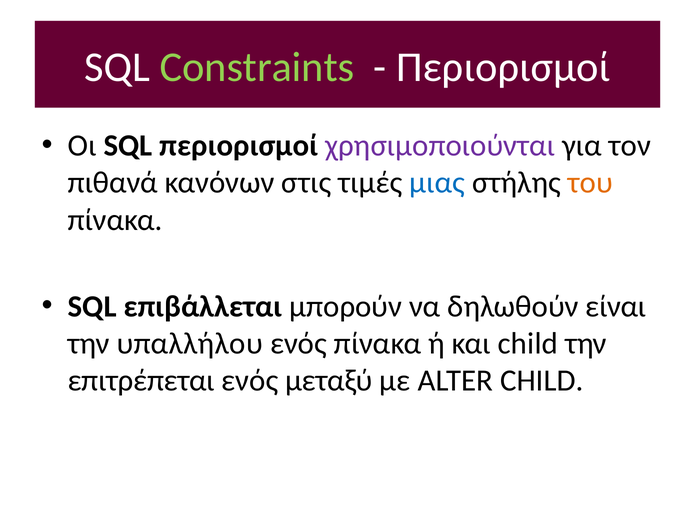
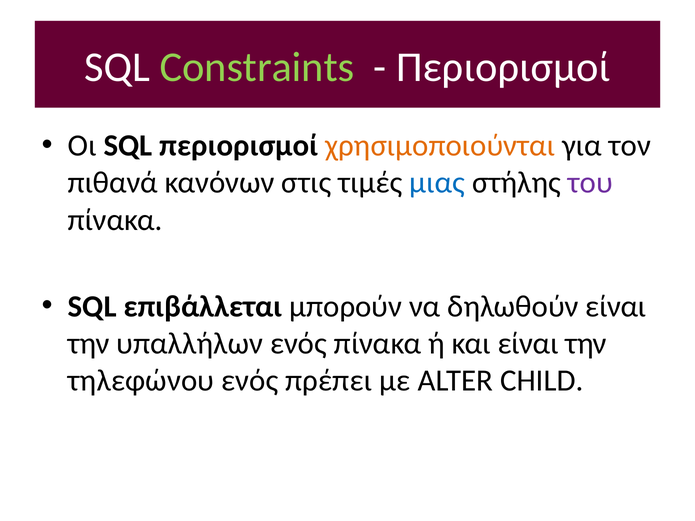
χρησιμοποιούνται colour: purple -> orange
του colour: orange -> purple
υπαλλήλου: υπαλλήλου -> υπαλλήλων
και child: child -> είναι
επιτρέπεται: επιτρέπεται -> τηλεφώνου
μεταξύ: μεταξύ -> πρέπει
